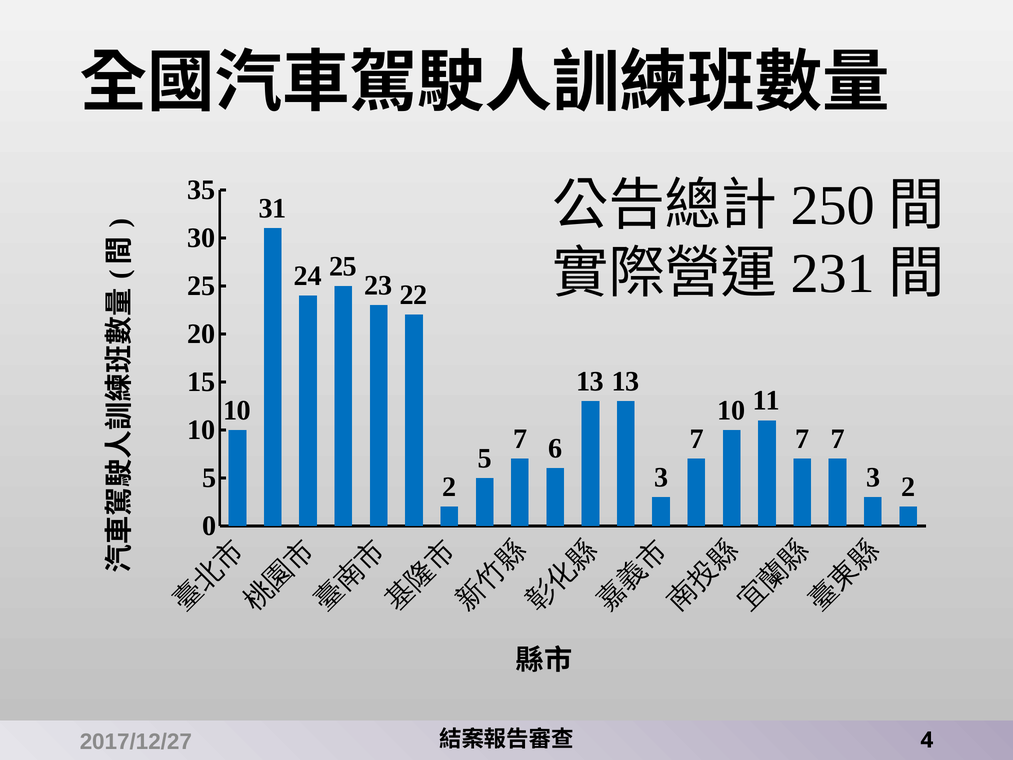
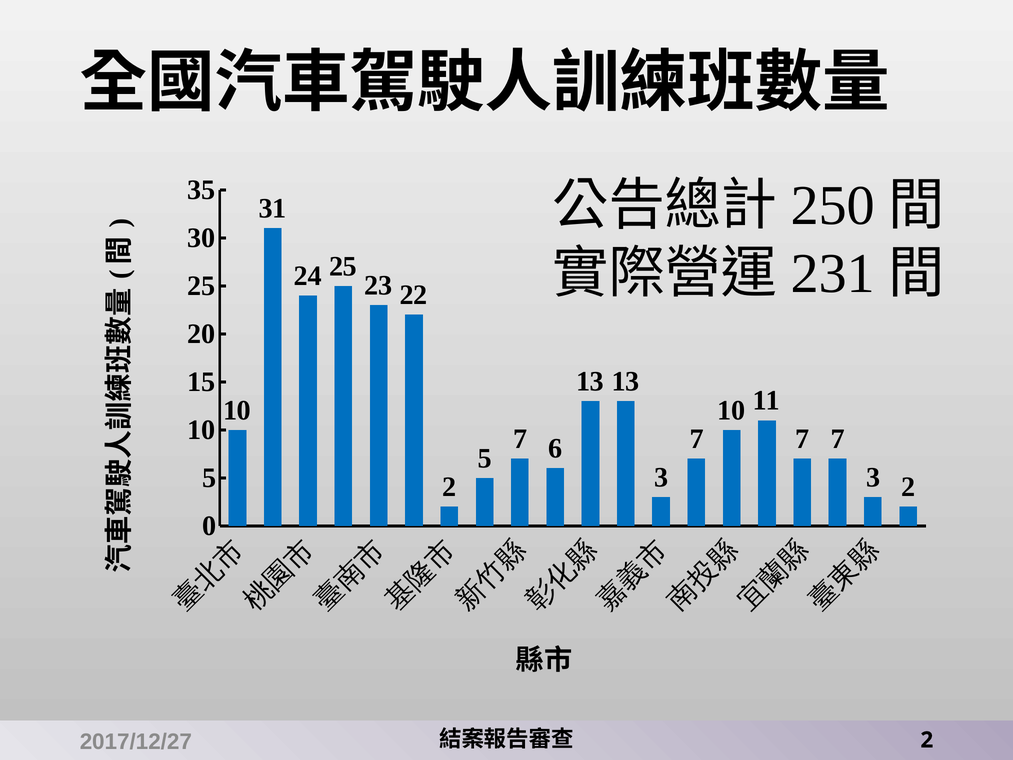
4 at (927, 740): 4 -> 2
